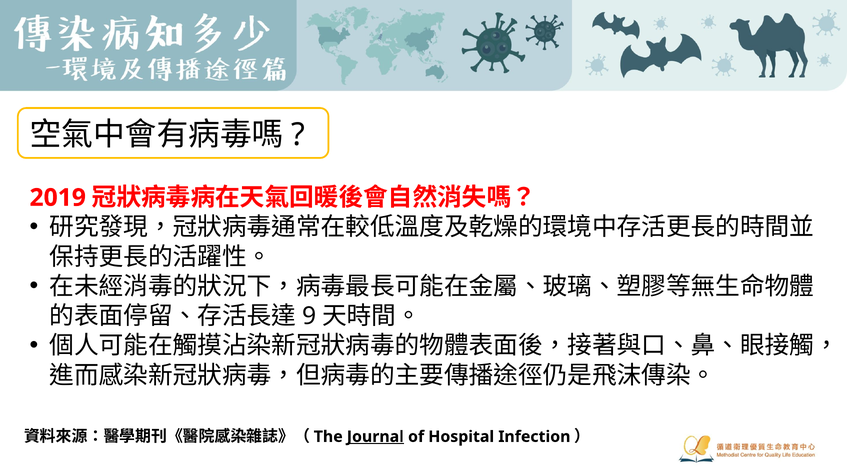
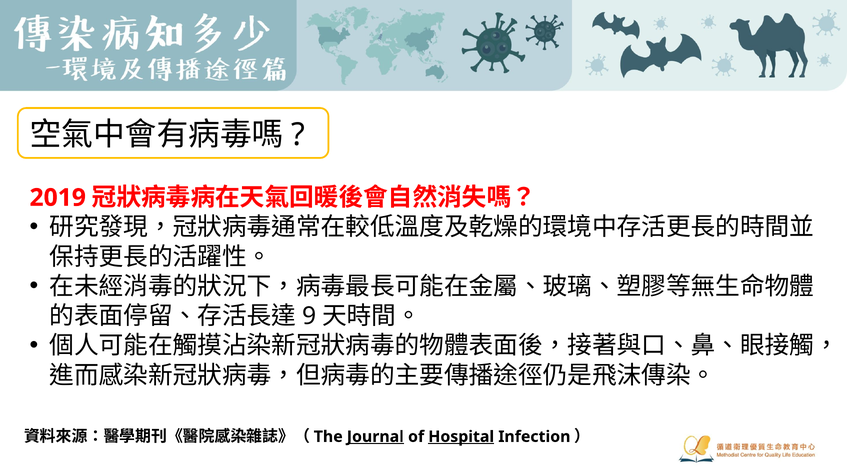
Hospital underline: none -> present
